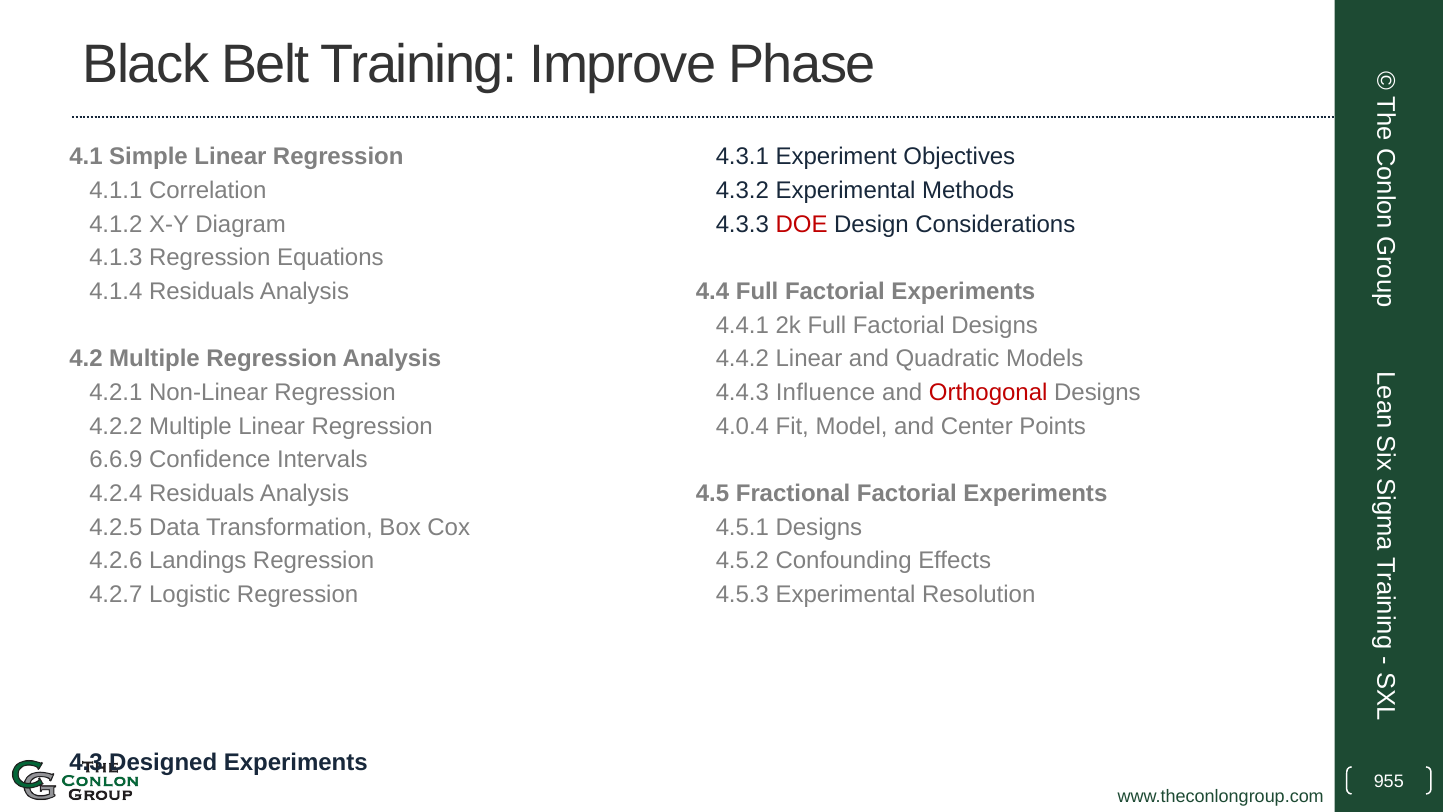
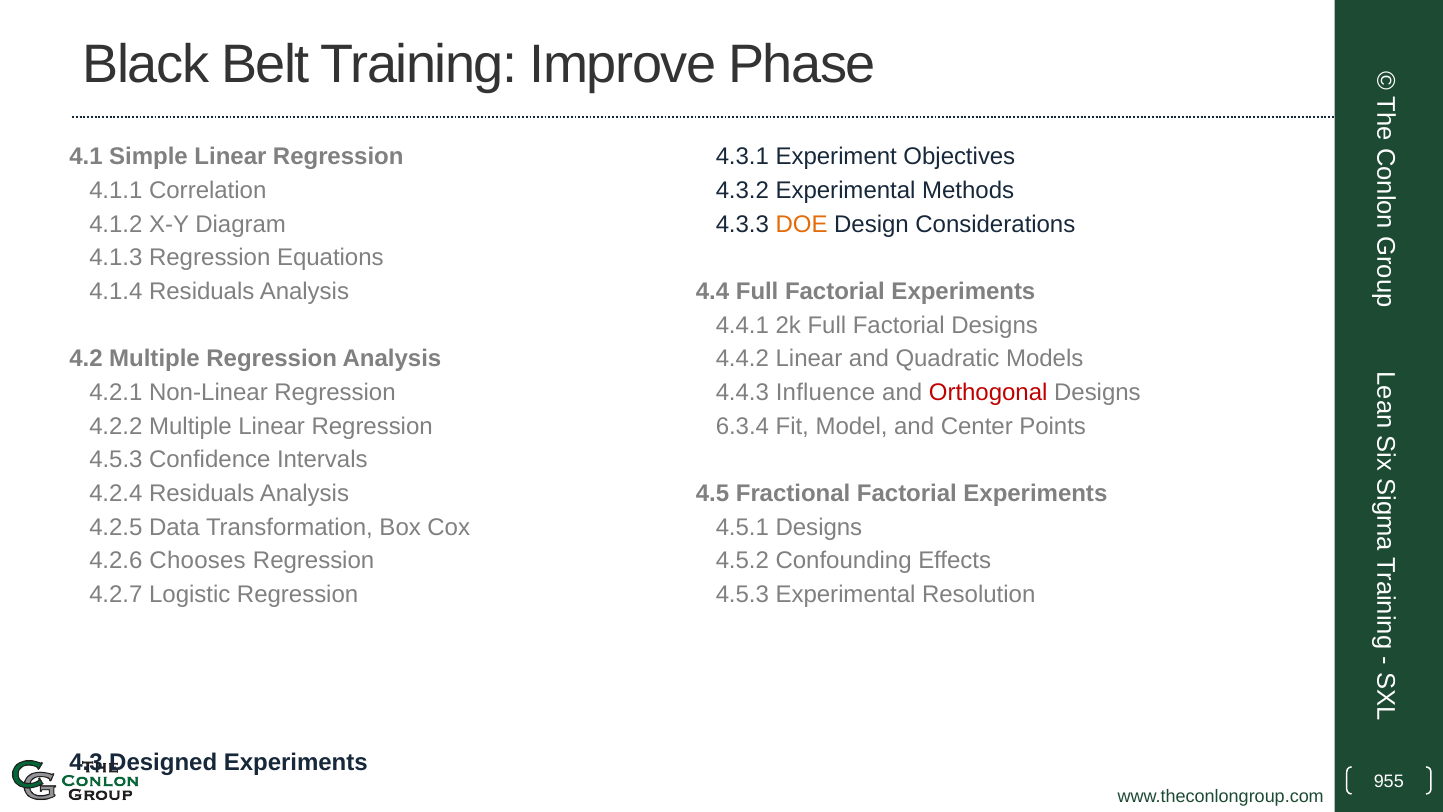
DOE colour: red -> orange
4.0.4: 4.0.4 -> 6.3.4
6.6.9 at (116, 460): 6.6.9 -> 4.5.3
Landings: Landings -> Chooses
